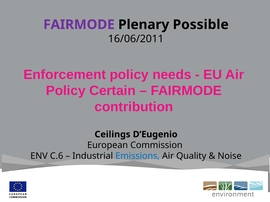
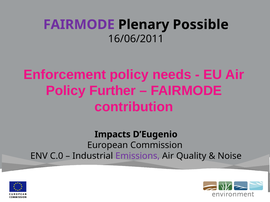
Certain: Certain -> Further
Ceilings: Ceilings -> Impacts
C.6: C.6 -> C.0
Emissions colour: blue -> purple
